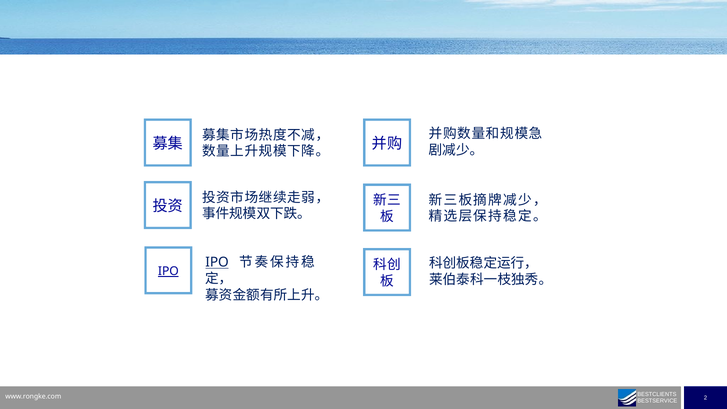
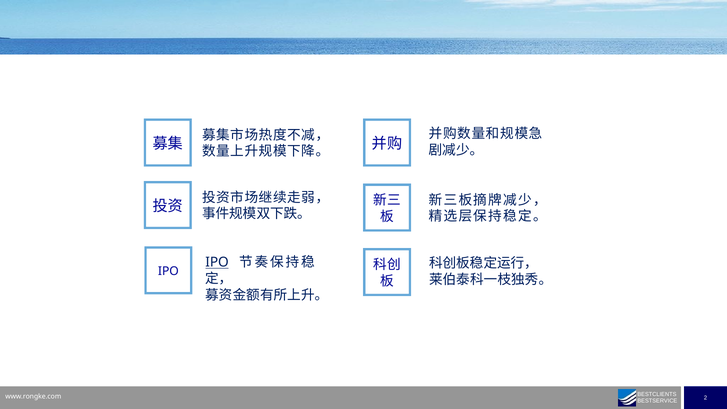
IPO at (168, 271) underline: present -> none
